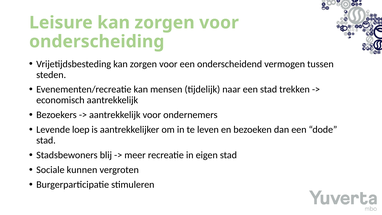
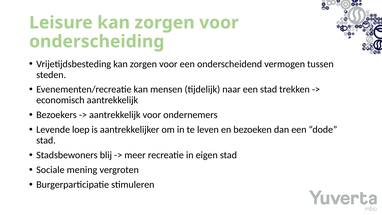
kunnen: kunnen -> mening
